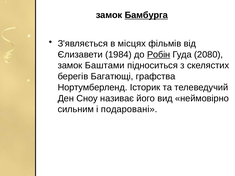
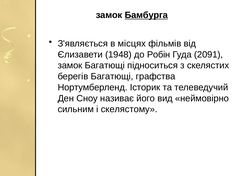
1984: 1984 -> 1948
Робін underline: present -> none
2080: 2080 -> 2091
замок Баштами: Баштами -> Багатющі
подаровані: подаровані -> скелястому
